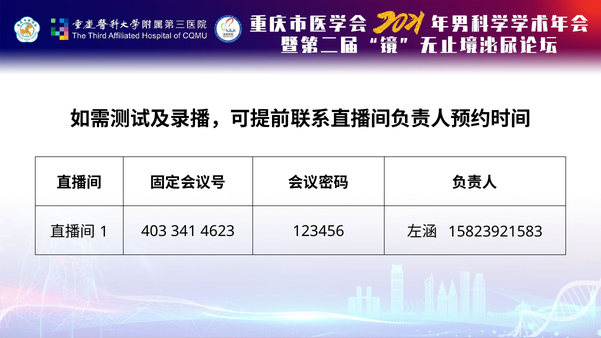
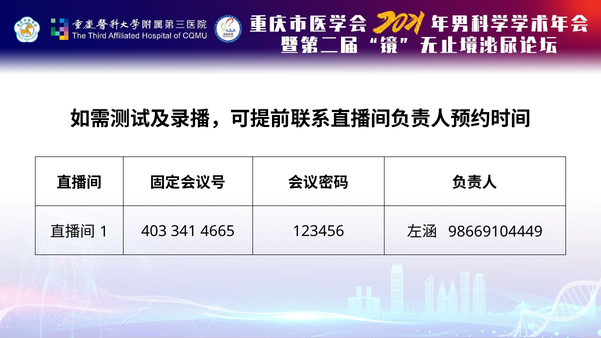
4623: 4623 -> 4665
15823921583: 15823921583 -> 98669104449
